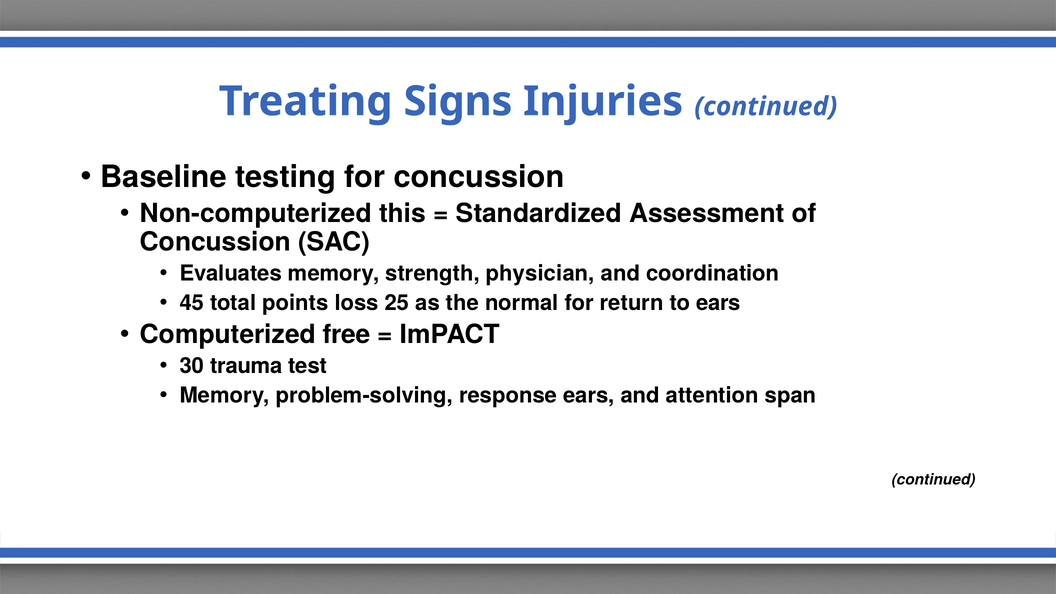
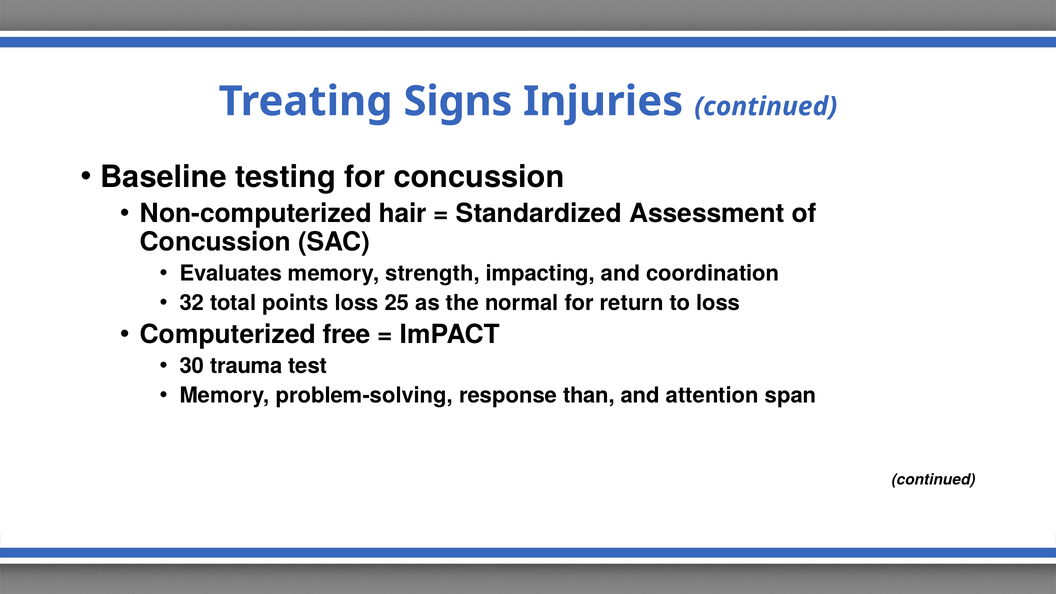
this: this -> hair
physician: physician -> impacting
45: 45 -> 32
to ears: ears -> loss
response ears: ears -> than
